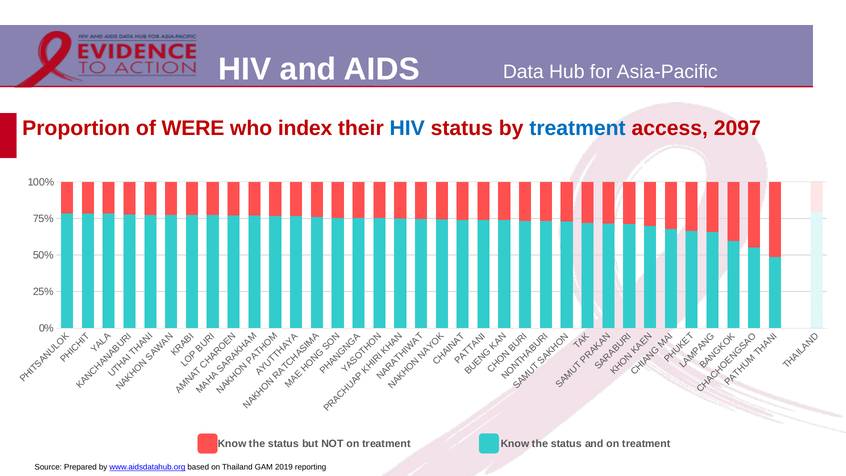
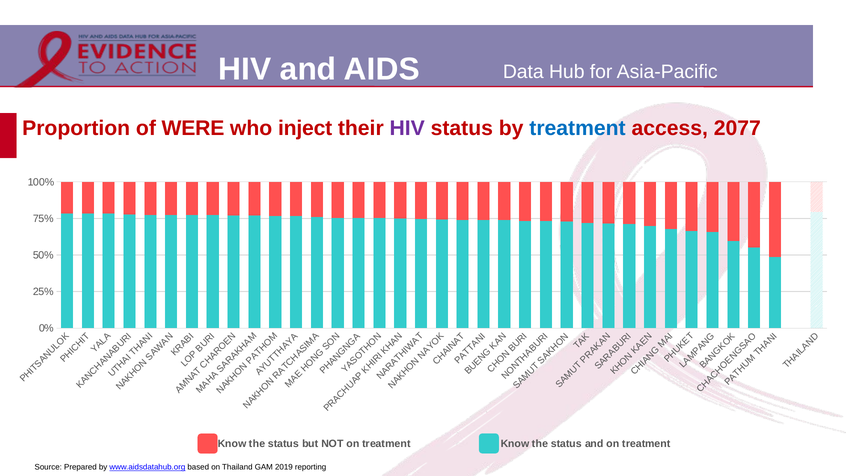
index: index -> inject
HIV at (407, 128) colour: blue -> purple
2097: 2097 -> 2077
